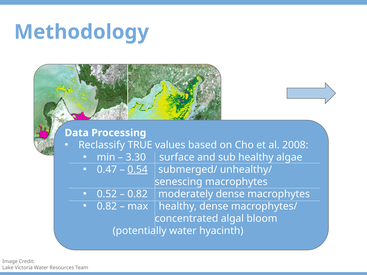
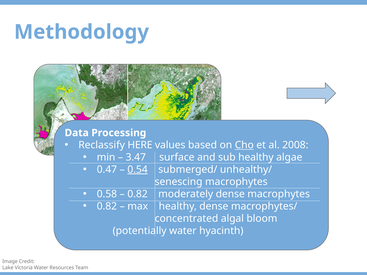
TRUE: TRUE -> HERE
Cho underline: none -> present
3.30: 3.30 -> 3.47
0.52: 0.52 -> 0.58
